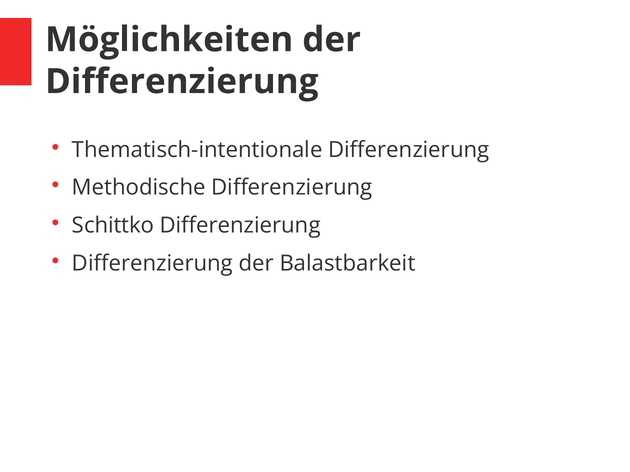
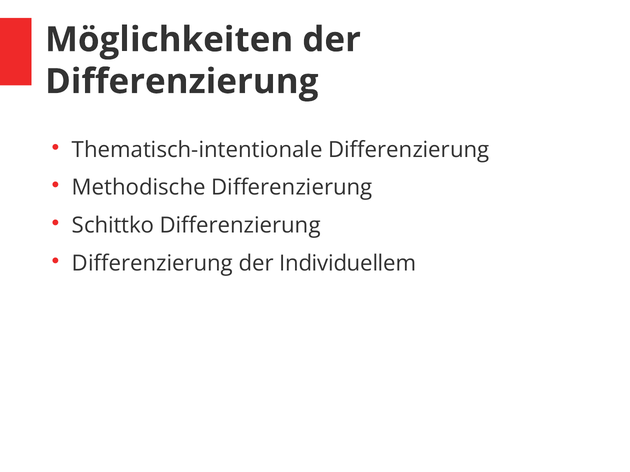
Balastbarkeit: Balastbarkeit -> Individuellem
